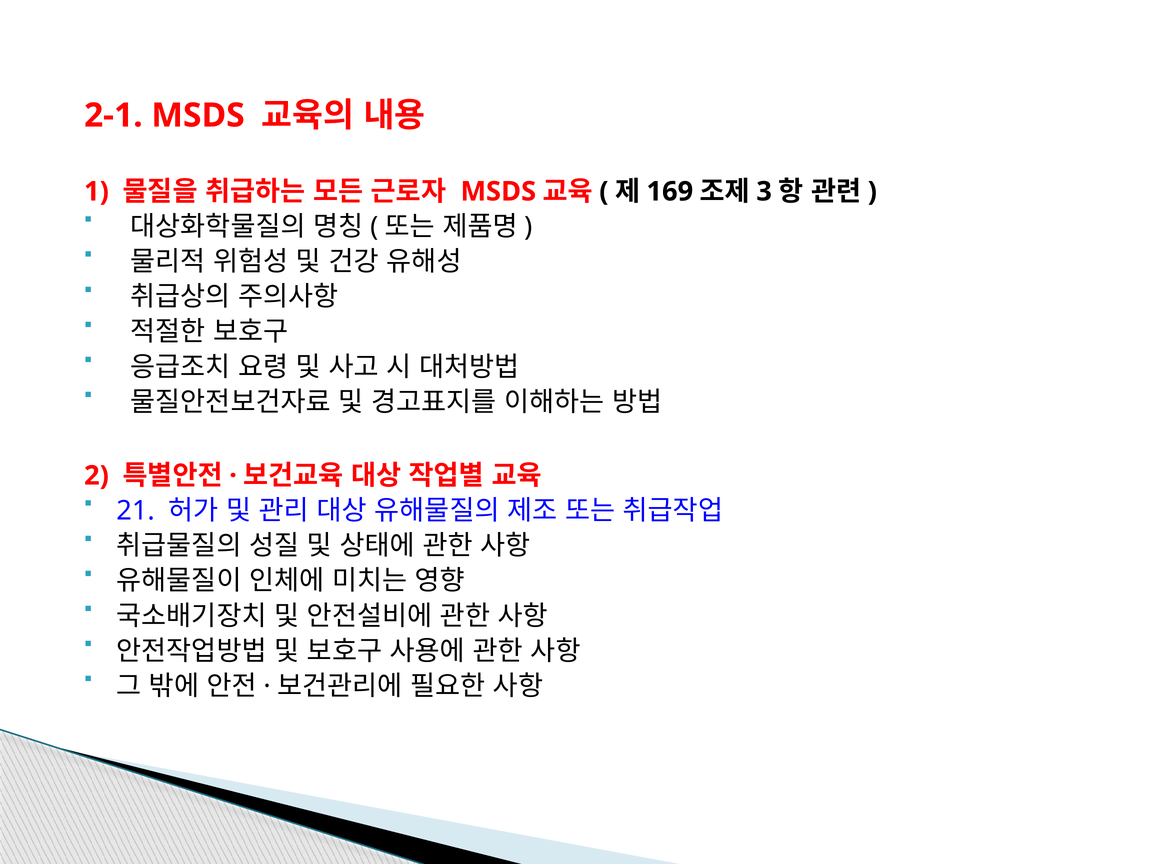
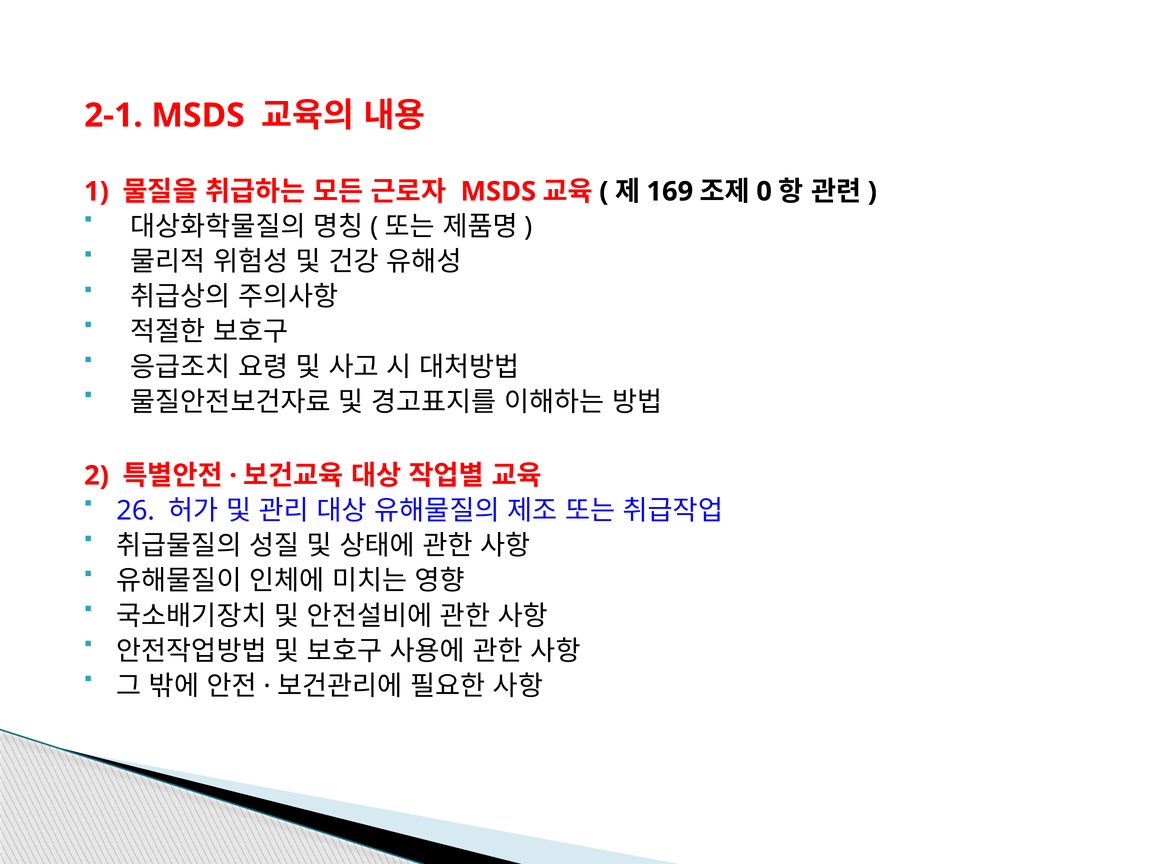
3: 3 -> 0
21: 21 -> 26
